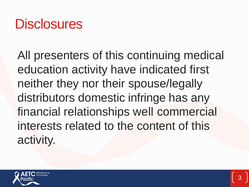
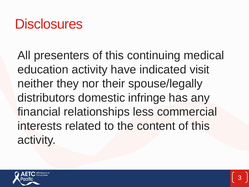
first: first -> visit
well: well -> less
